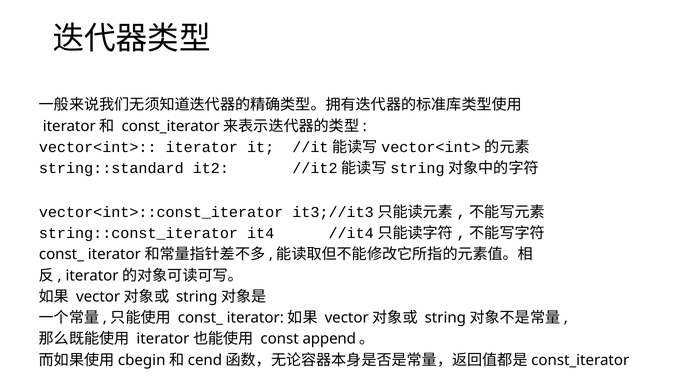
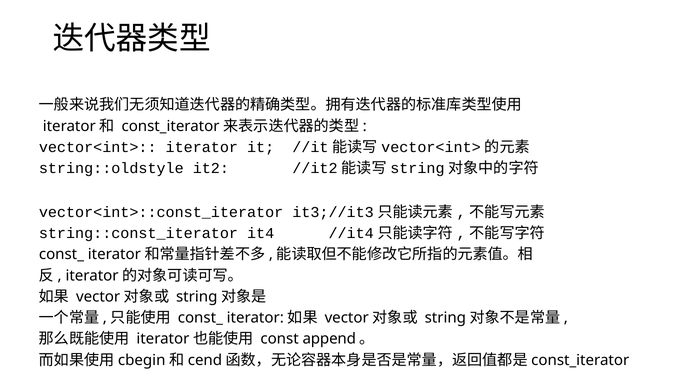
string::standard: string::standard -> string::oldstyle
